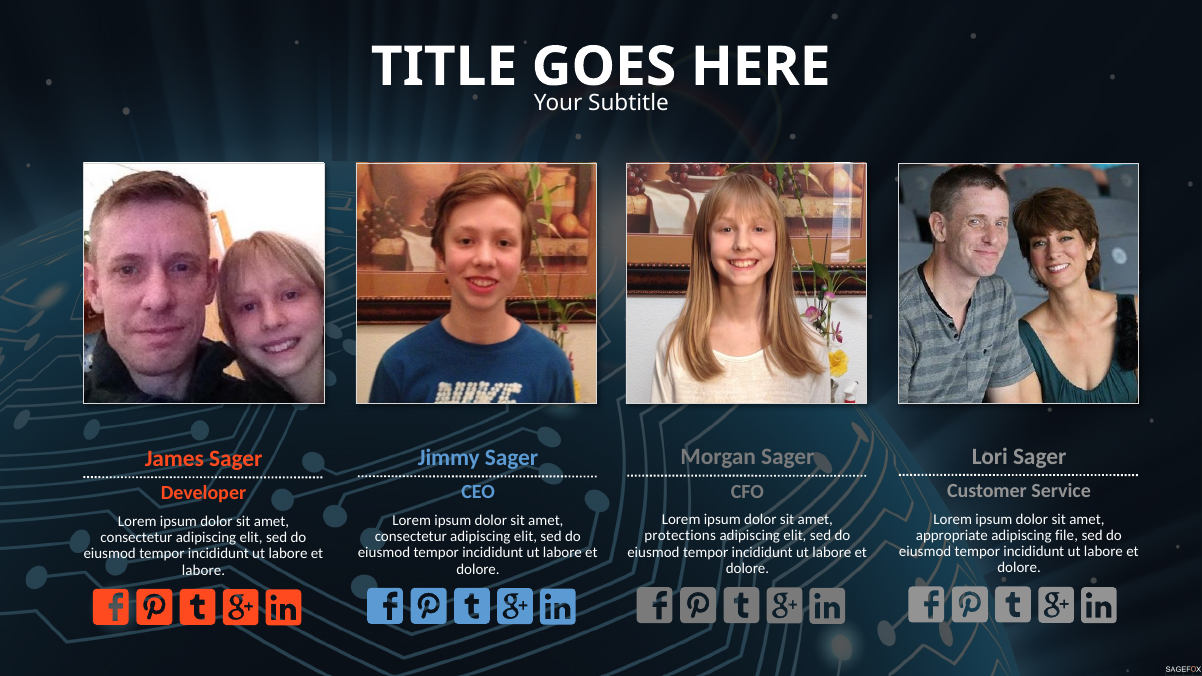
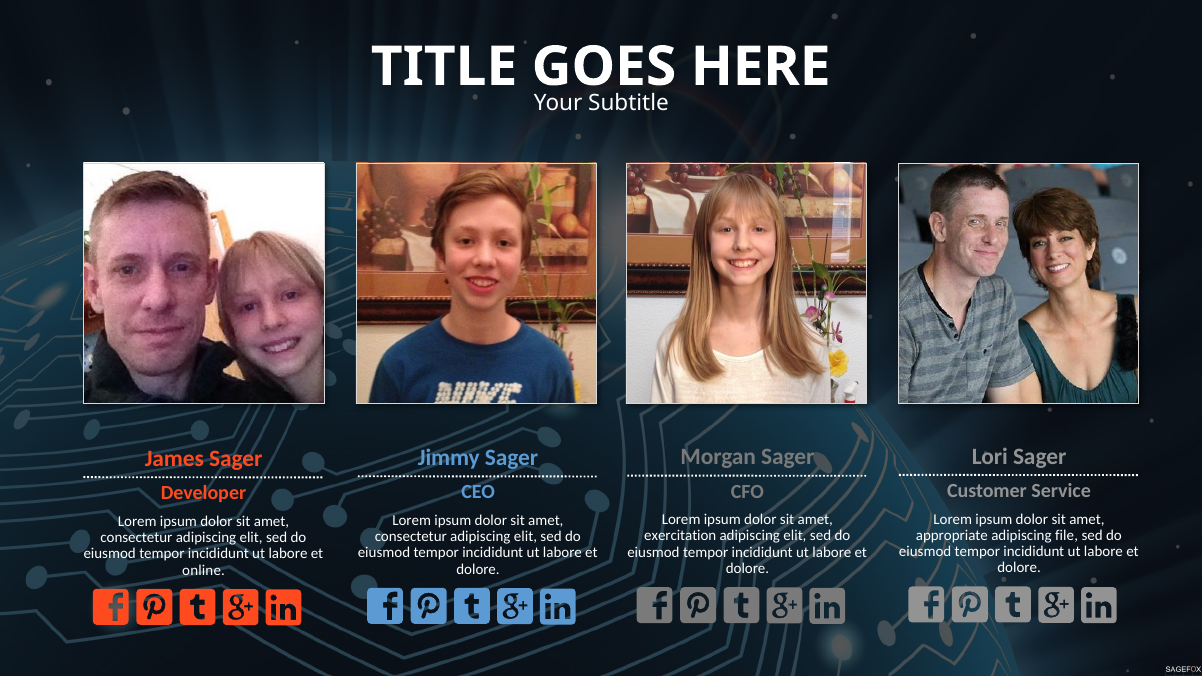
protections: protections -> exercitation
labore at (204, 570): labore -> online
